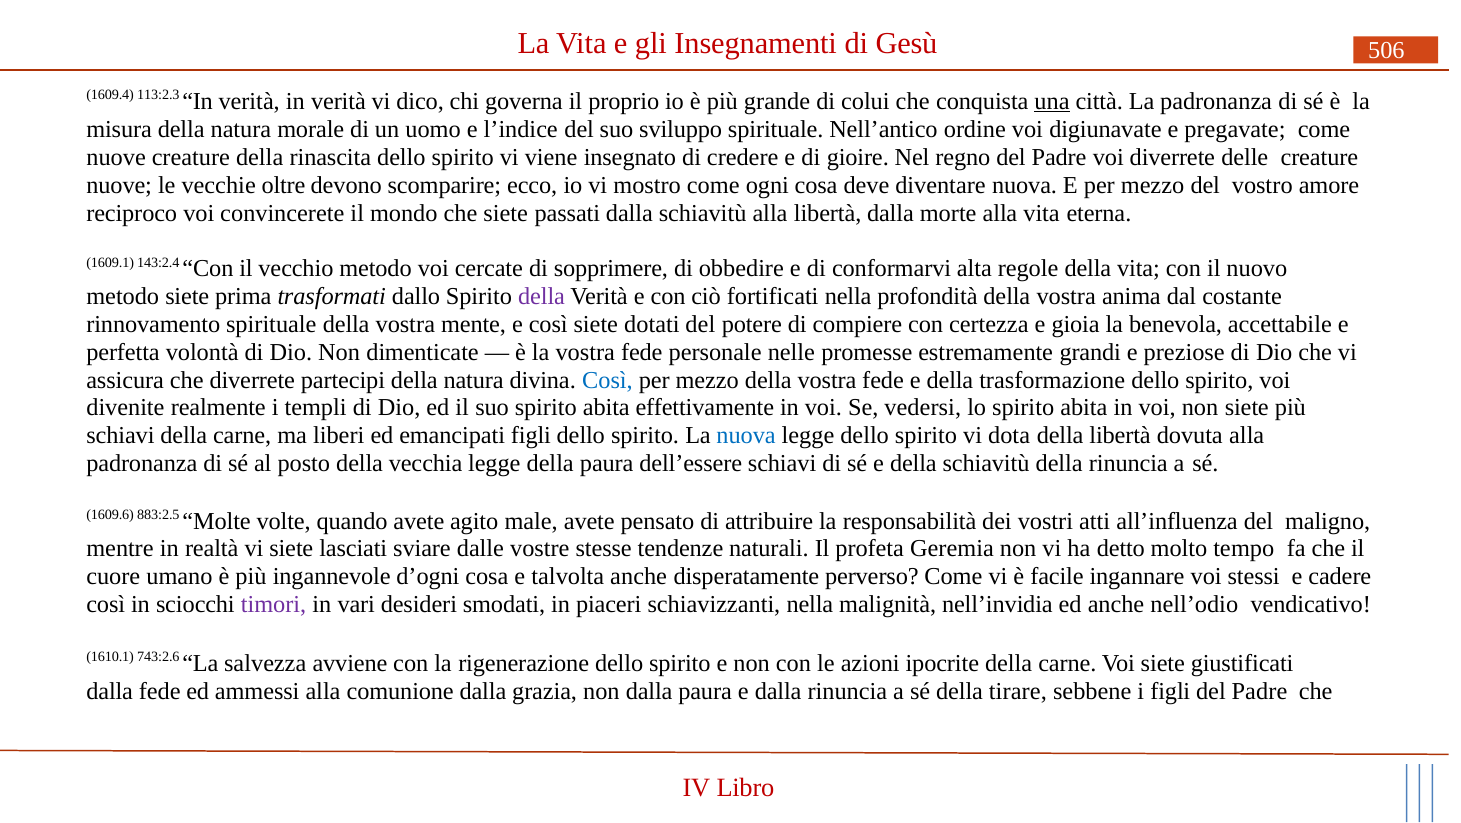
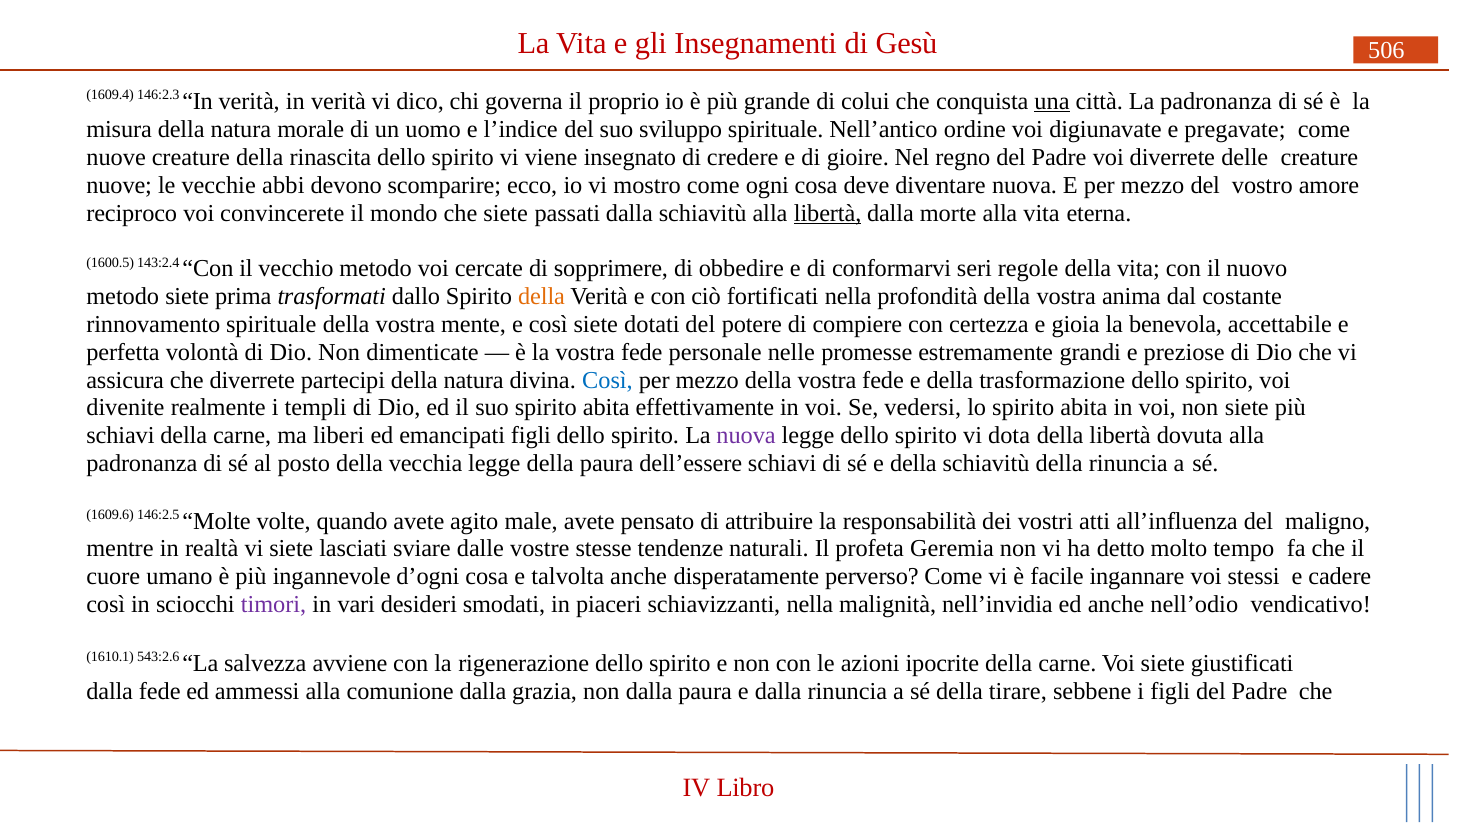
113:2.3: 113:2.3 -> 146:2.3
oltre: oltre -> abbi
libertà at (828, 213) underline: none -> present
1609.1: 1609.1 -> 1600.5
alta: alta -> seri
della at (542, 297) colour: purple -> orange
nuova at (746, 436) colour: blue -> purple
883:2.5: 883:2.5 -> 146:2.5
743:2.6: 743:2.6 -> 543:2.6
